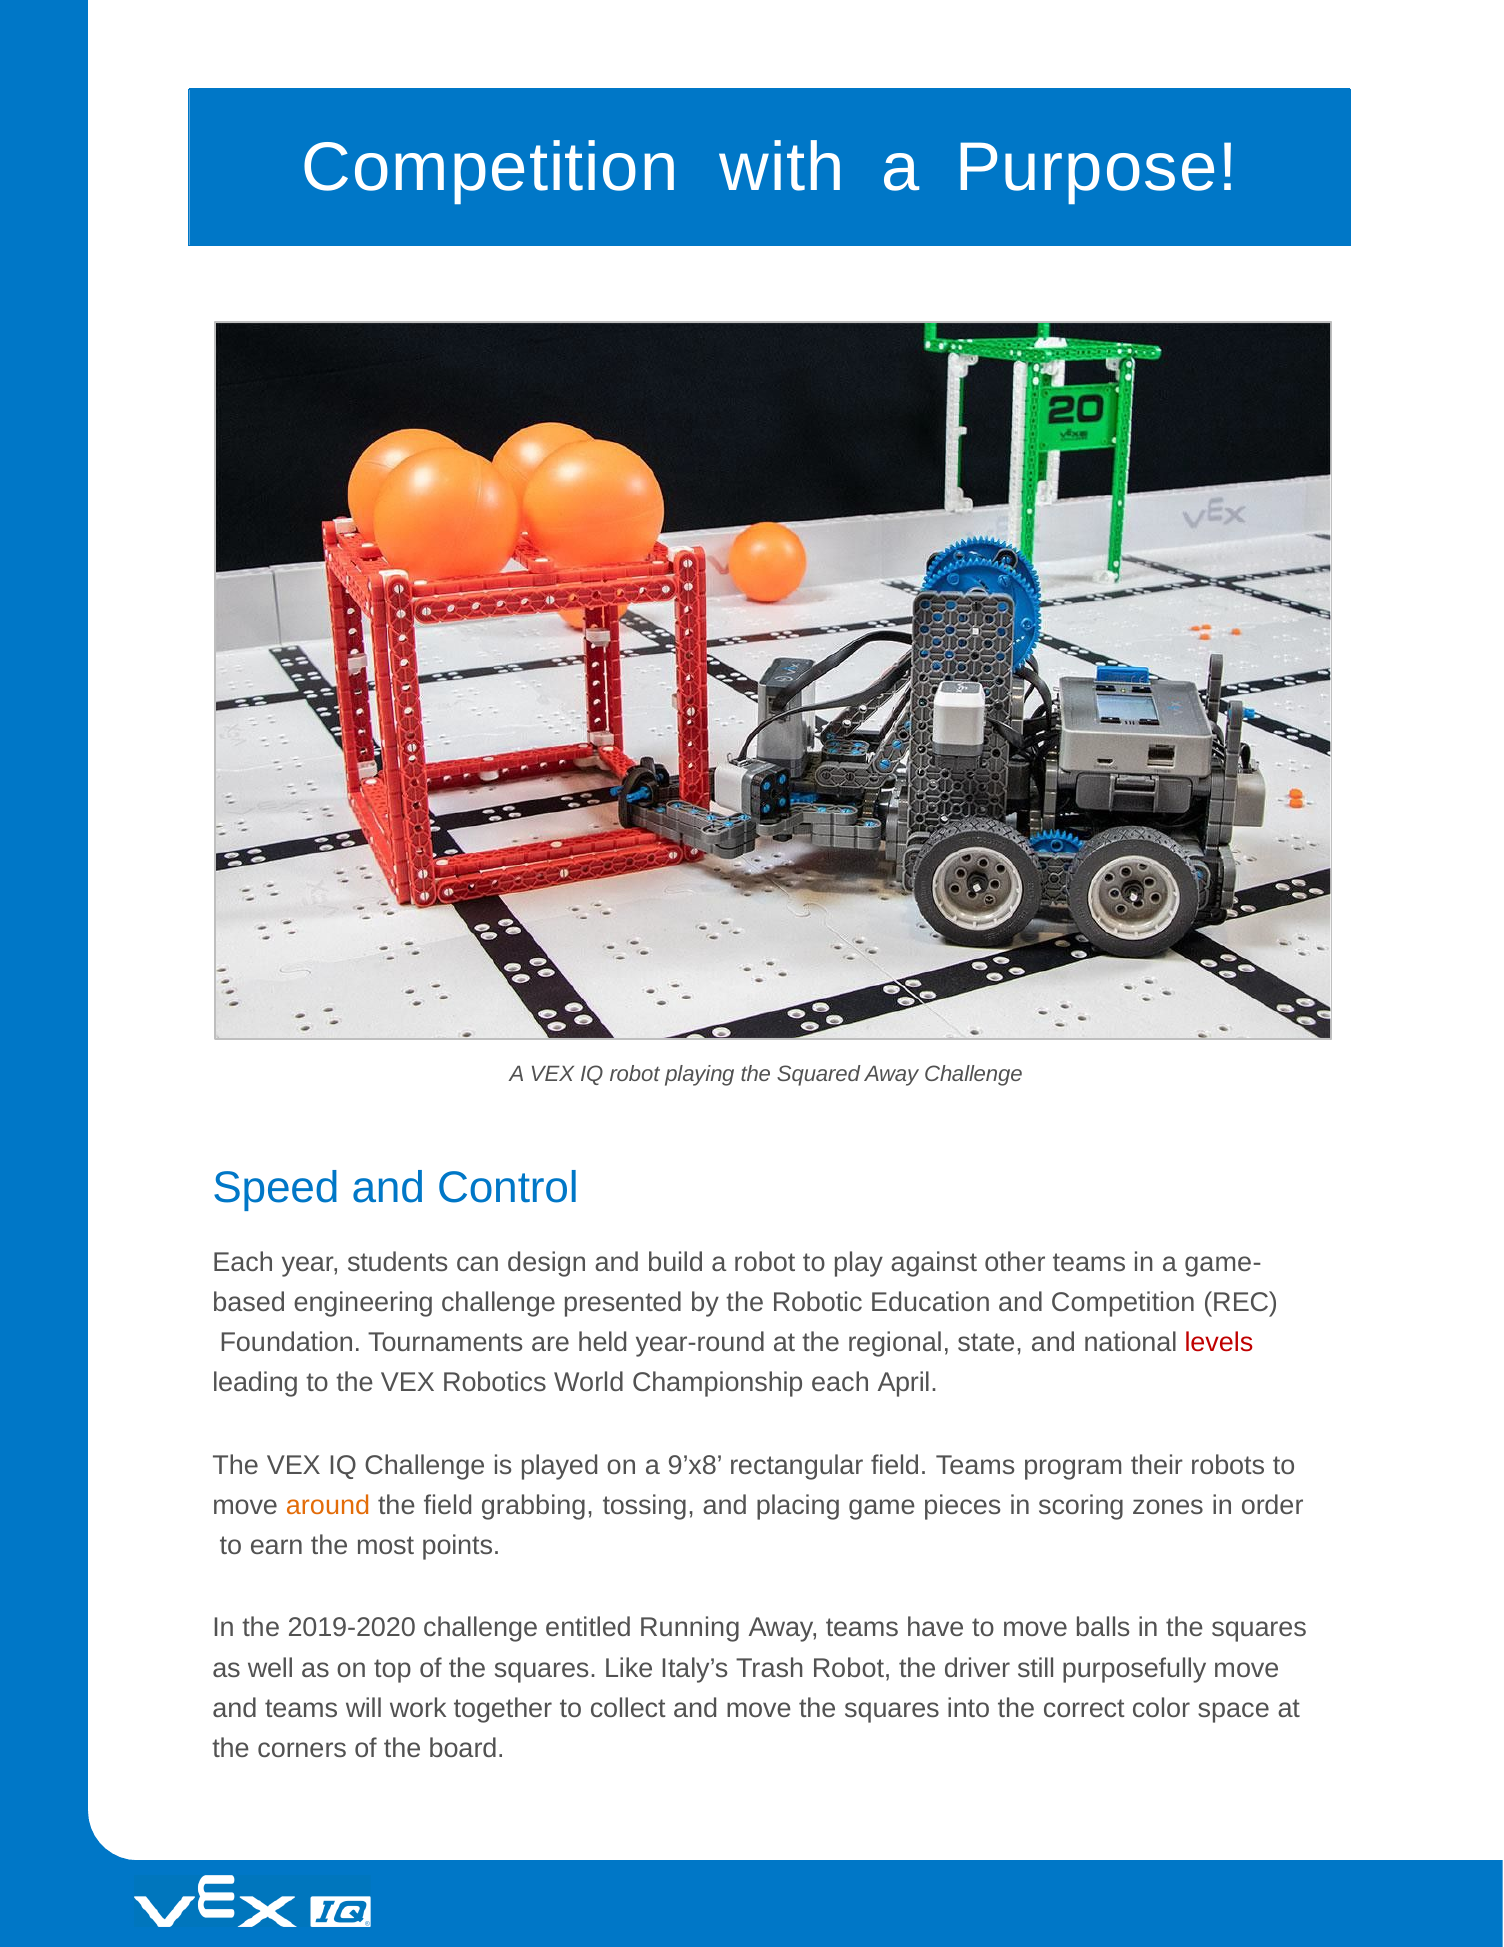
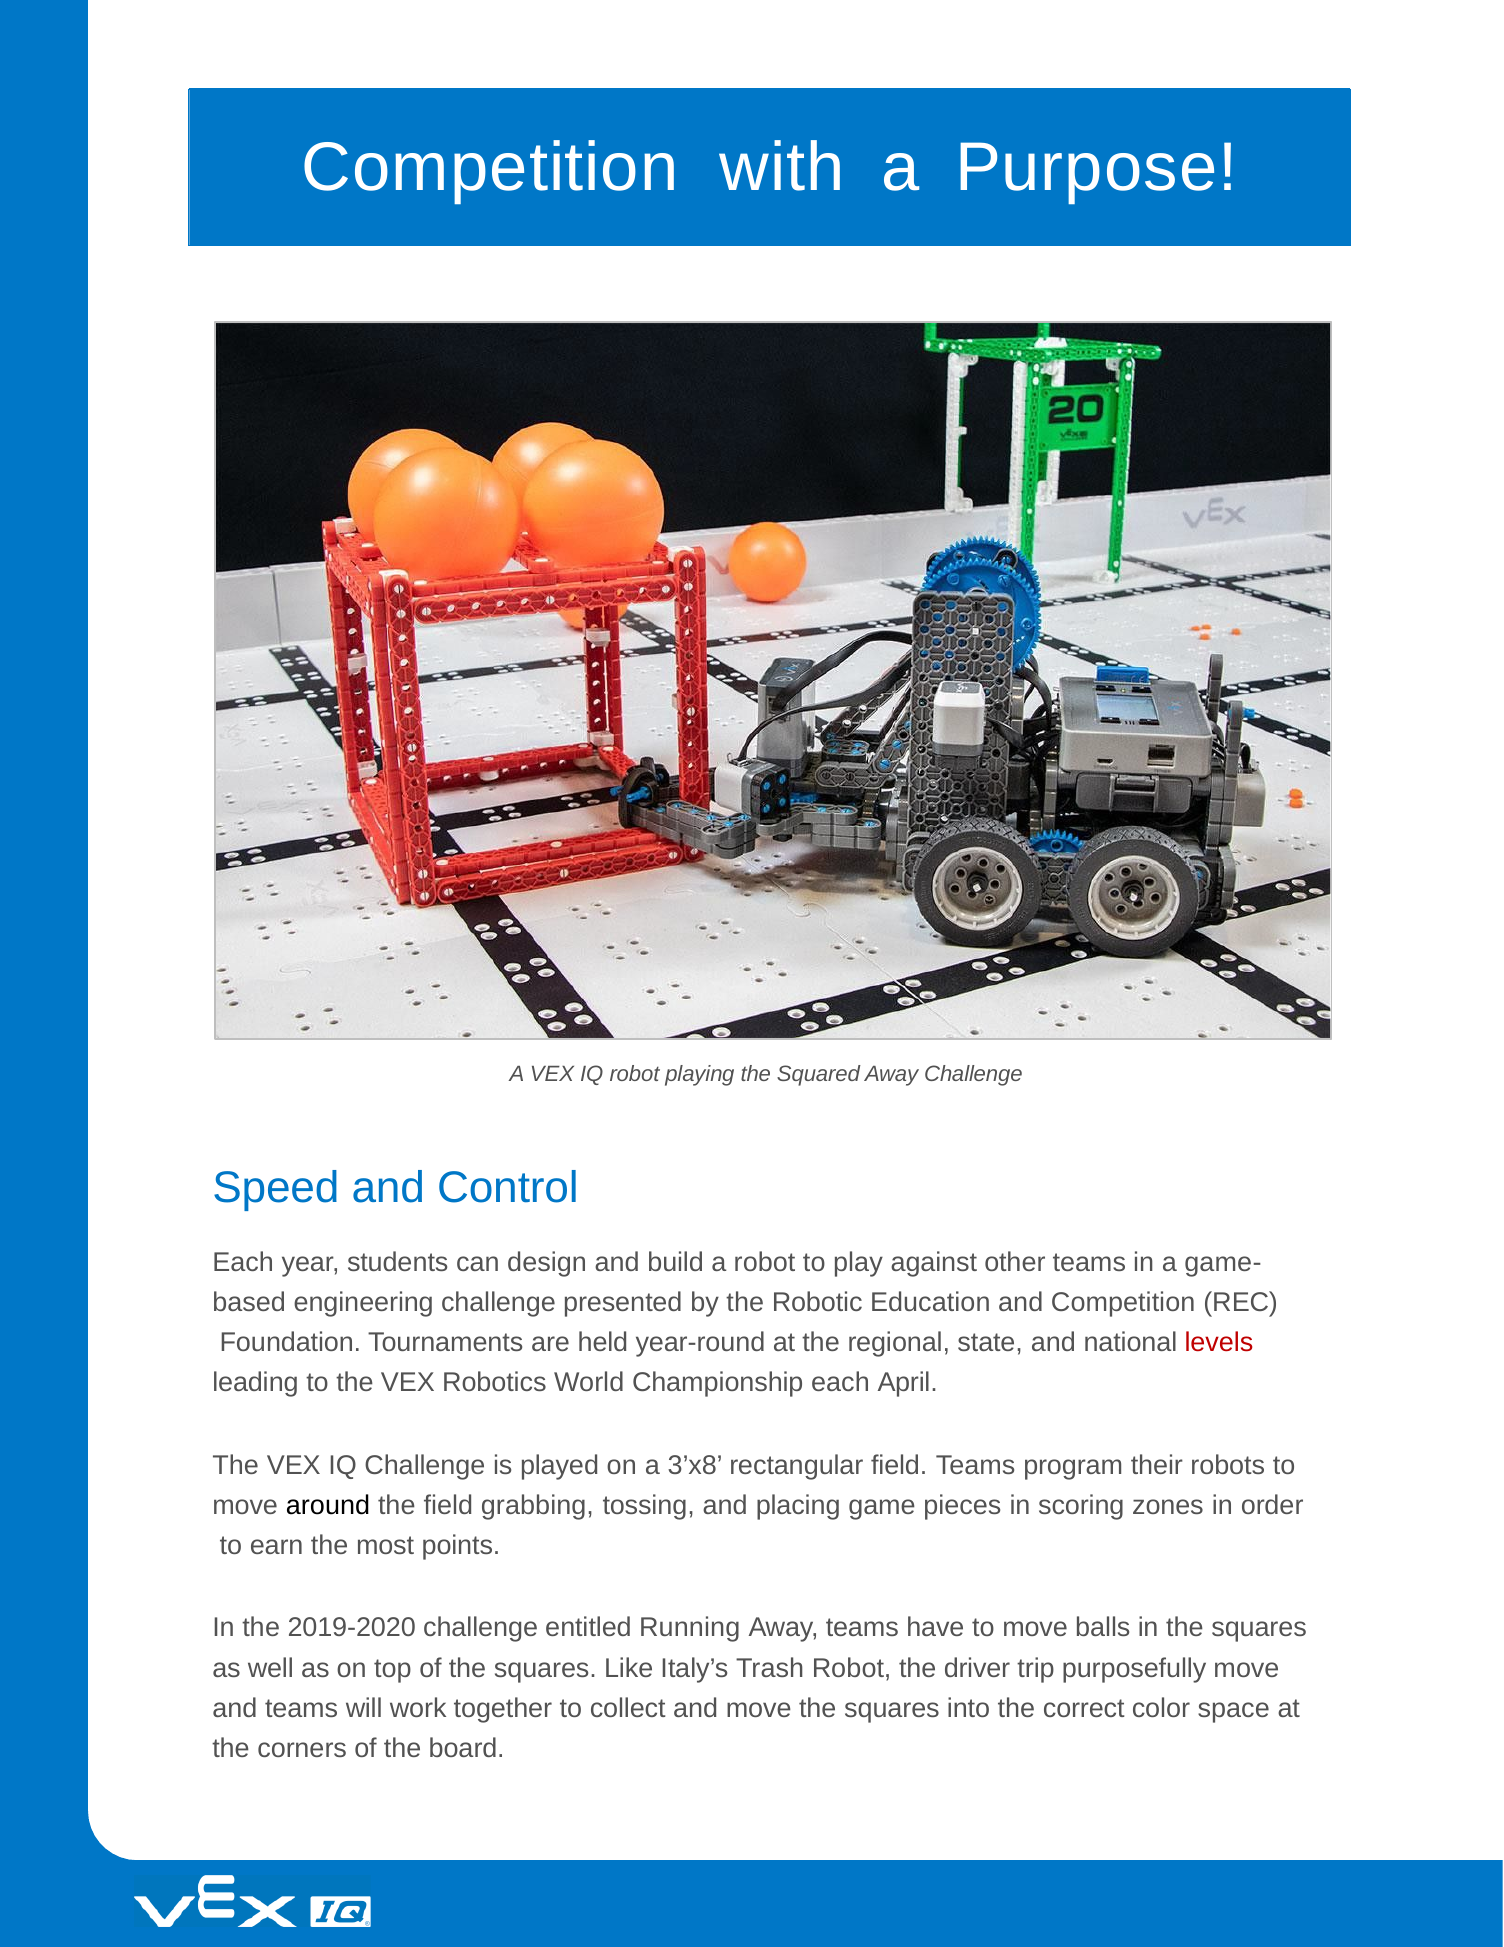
9’x8: 9’x8 -> 3’x8
around colour: orange -> black
still: still -> trip
